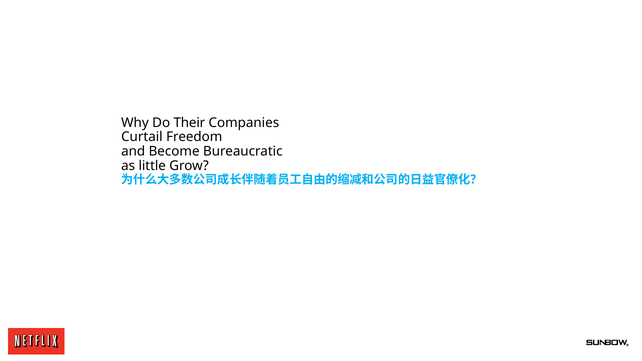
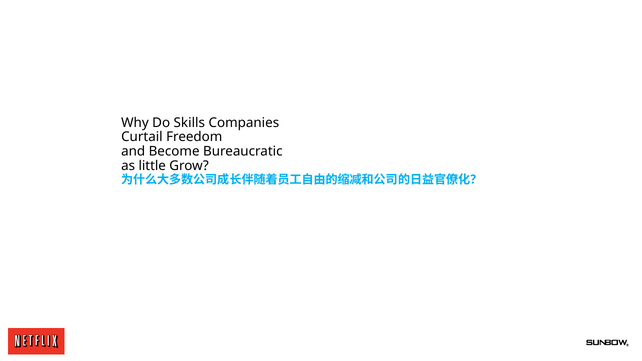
Their: Their -> Skills
